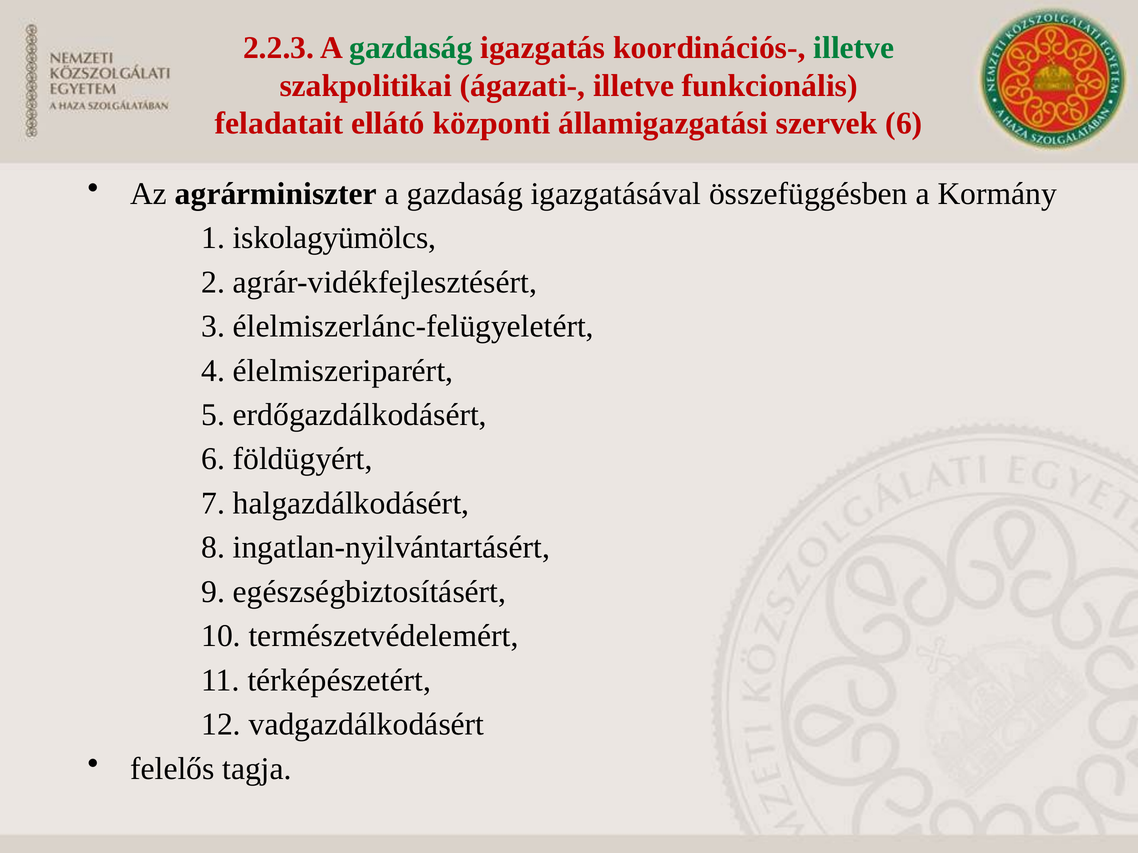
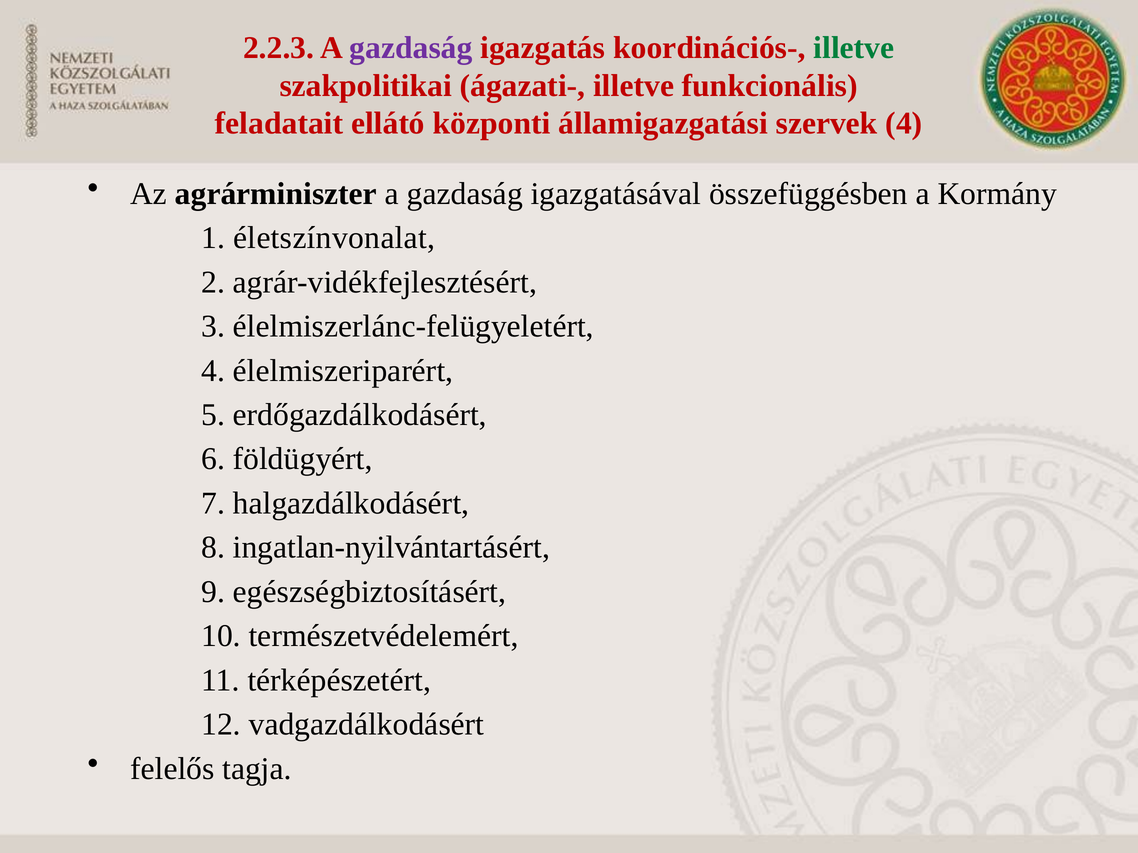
gazdaság at (411, 48) colour: green -> purple
szervek 6: 6 -> 4
iskolagyümölcs: iskolagyümölcs -> életszínvonalat
